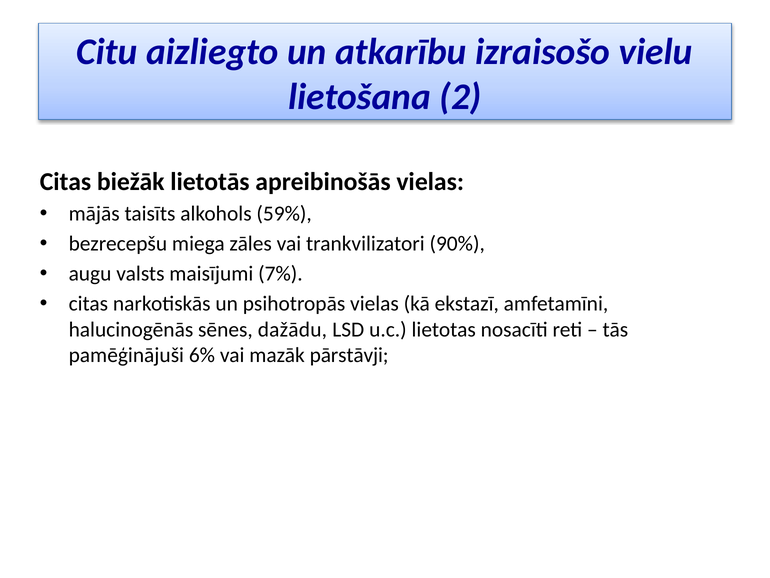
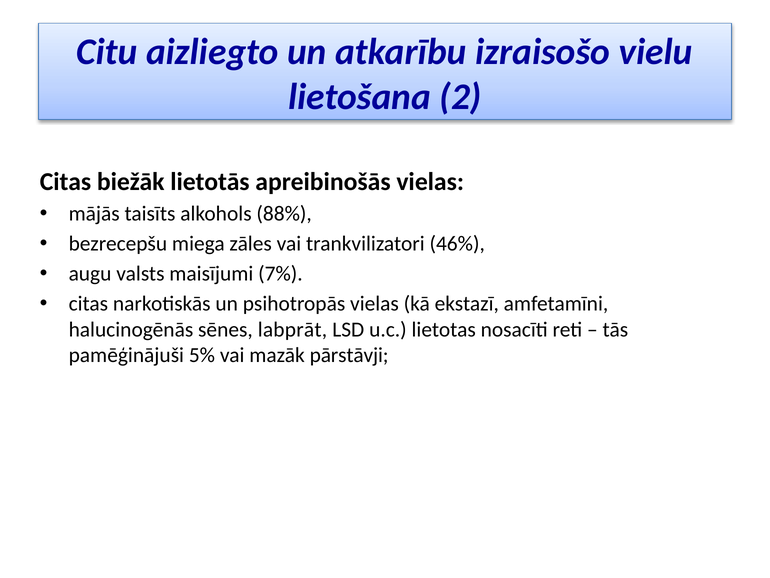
59%: 59% -> 88%
90%: 90% -> 46%
dažādu: dažādu -> labprāt
6%: 6% -> 5%
